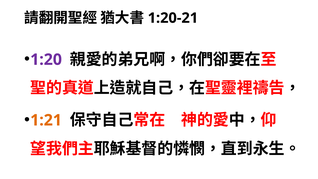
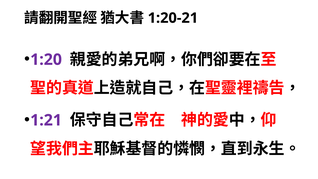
1:21 colour: orange -> purple
